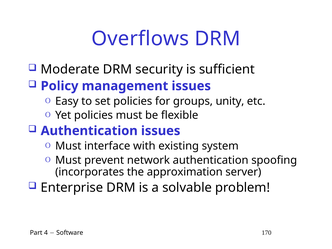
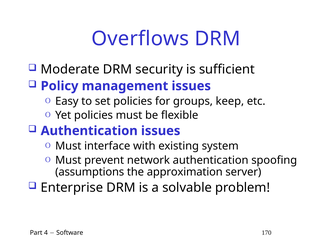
unity: unity -> keep
incorporates: incorporates -> assumptions
